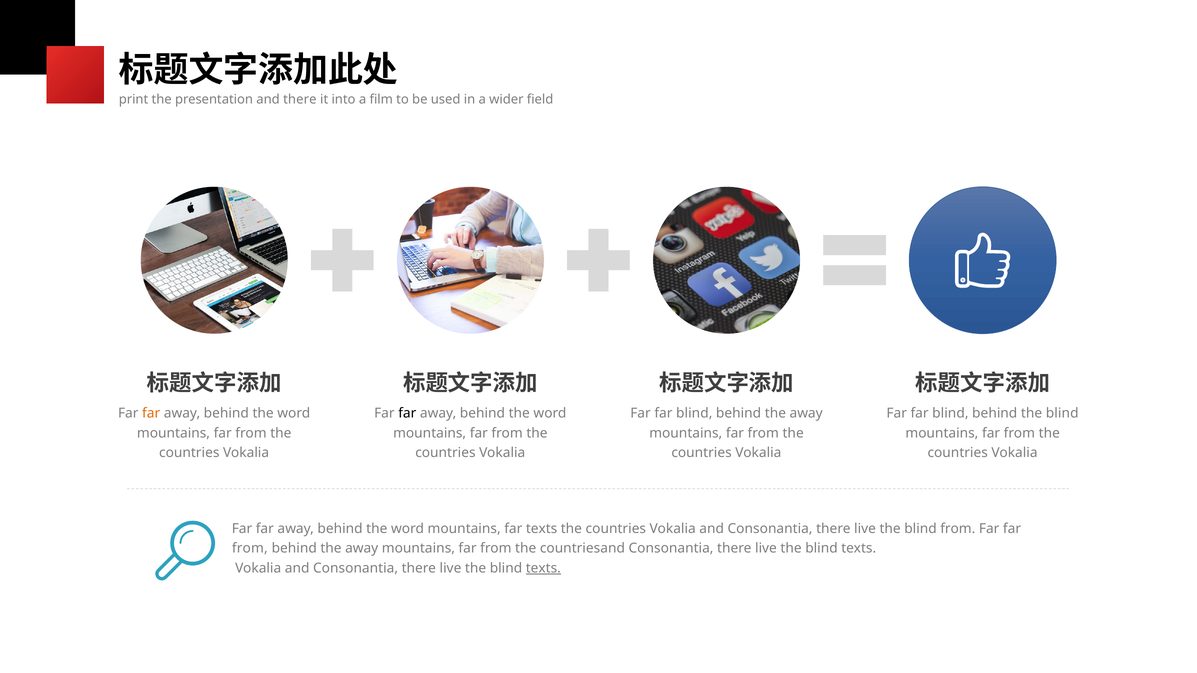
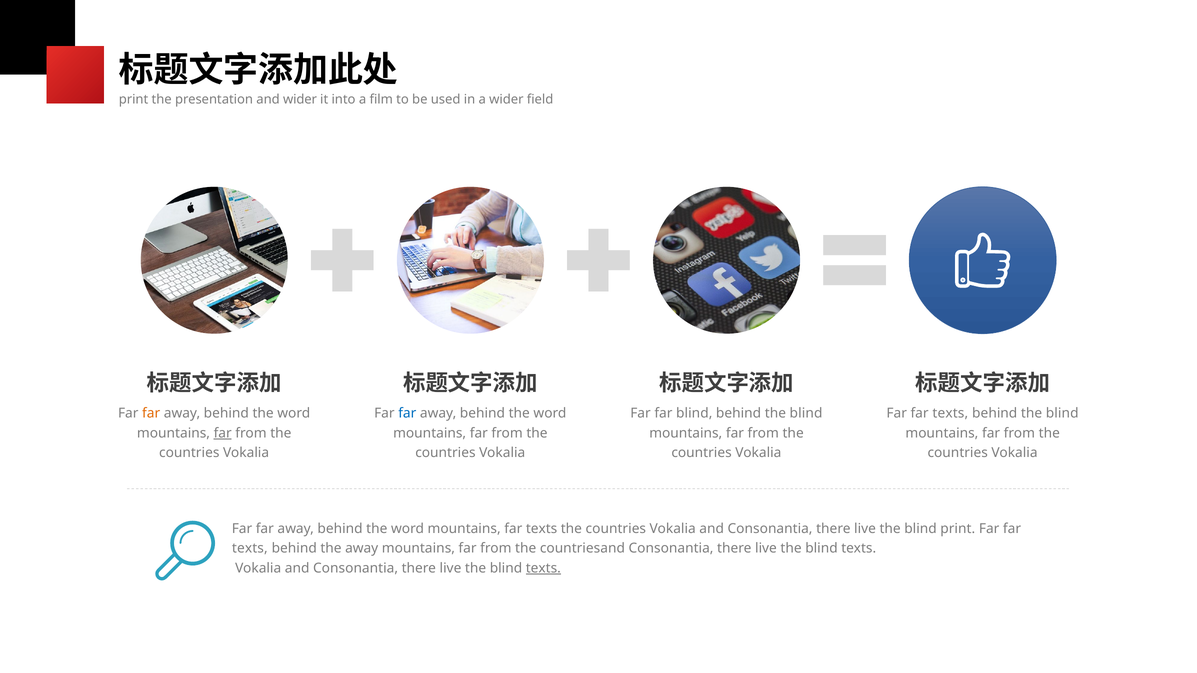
and there: there -> wider
far at (407, 413) colour: black -> blue
away at (806, 413): away -> blind
blind at (950, 413): blind -> texts
far at (223, 433) underline: none -> present
blind from: from -> print
from at (250, 549): from -> texts
